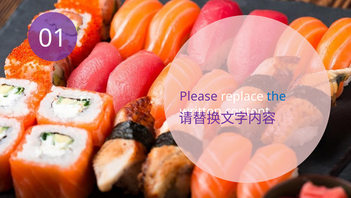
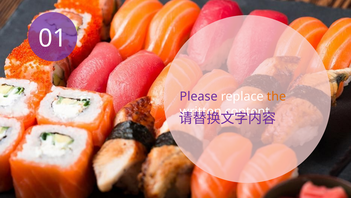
the colour: blue -> orange
